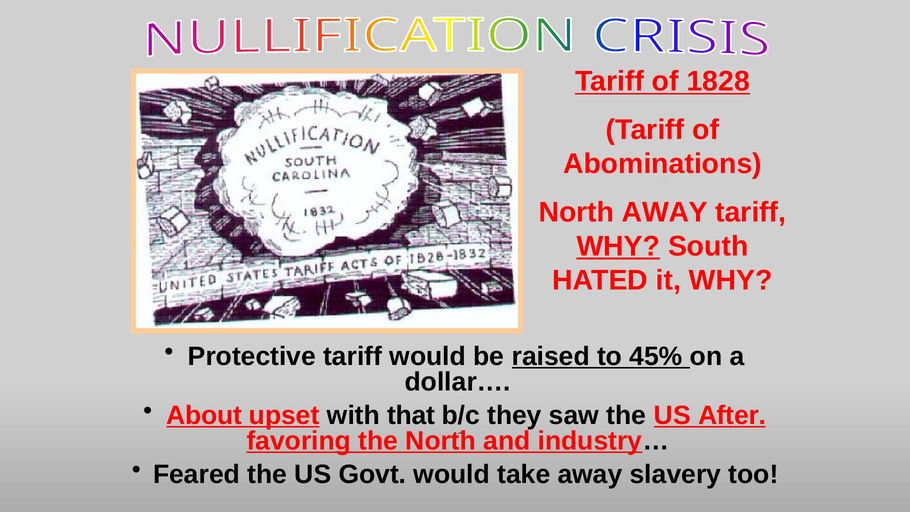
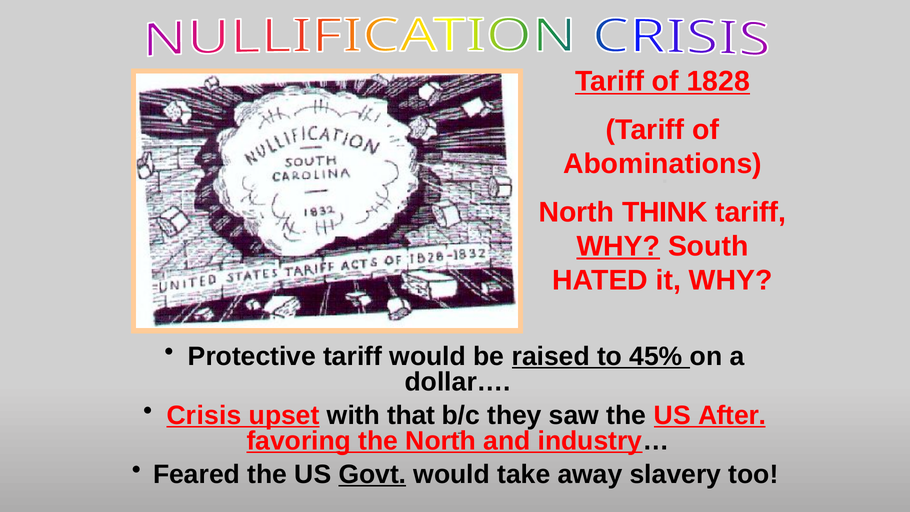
North AWAY: AWAY -> THINK
About: About -> Crisis
Govt at (372, 474) underline: none -> present
